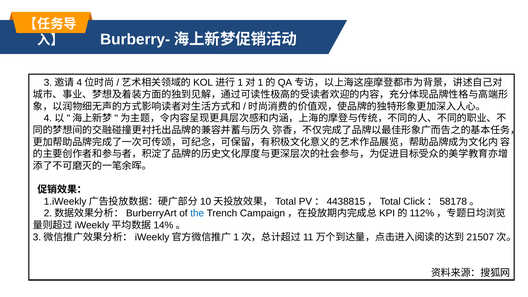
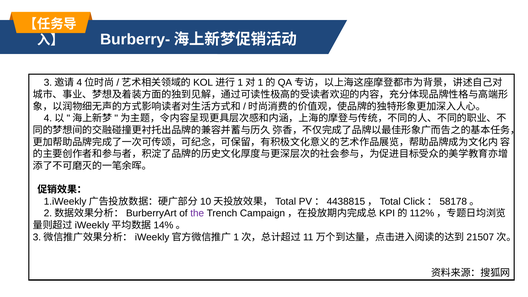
the colour: blue -> purple
